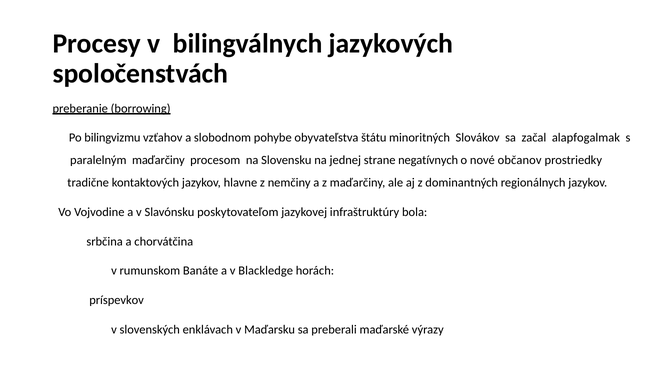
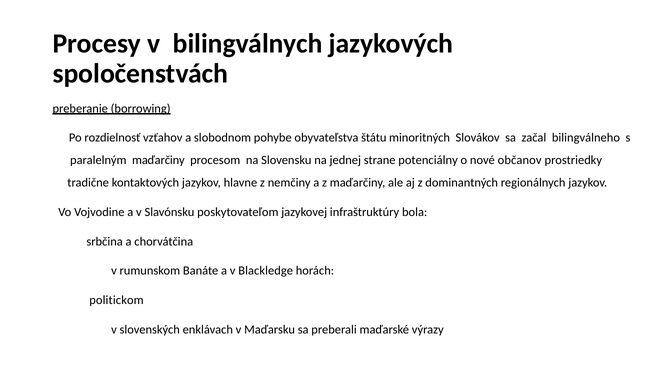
bilingvizmu: bilingvizmu -> rozdielnosť
alapfogalmak: alapfogalmak -> bilingválneho
negatívnych: negatívnych -> potenciálny
príspevkov: príspevkov -> politickom
